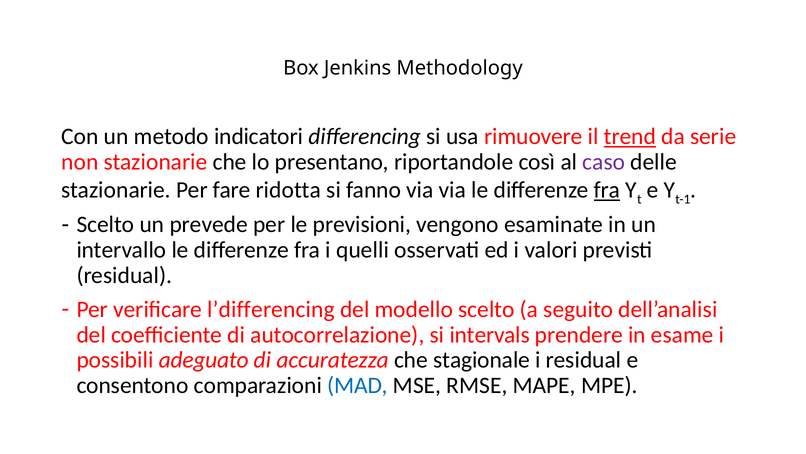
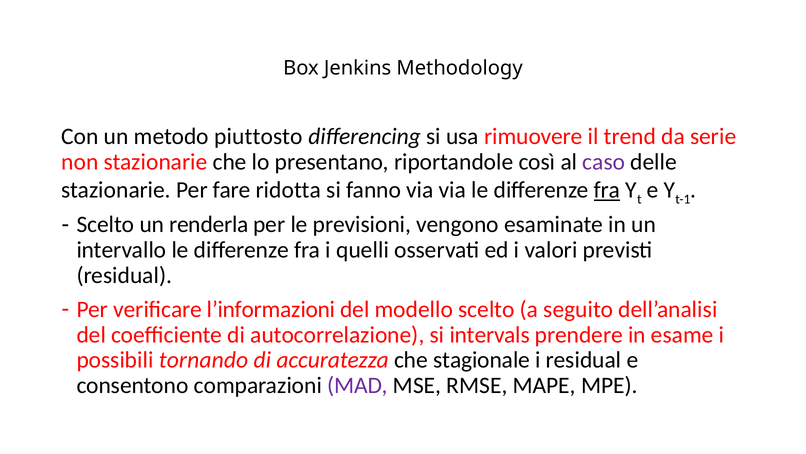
indicatori: indicatori -> piuttosto
trend underline: present -> none
prevede: prevede -> renderla
l’differencing: l’differencing -> l’informazioni
adeguato: adeguato -> tornando
MAD colour: blue -> purple
